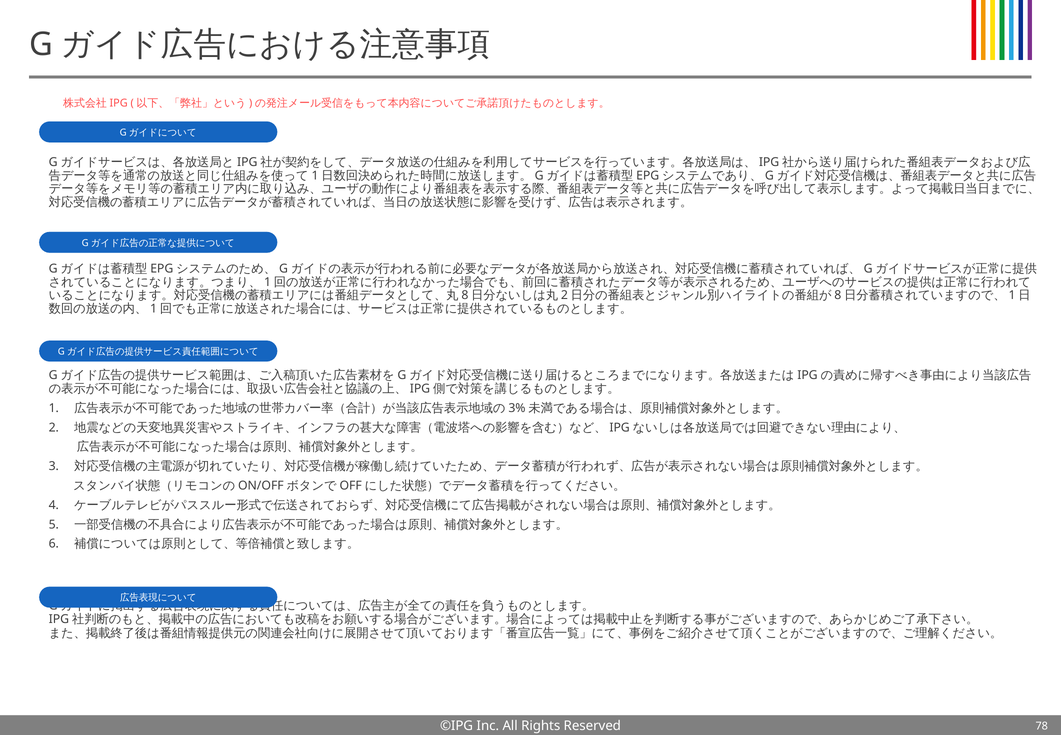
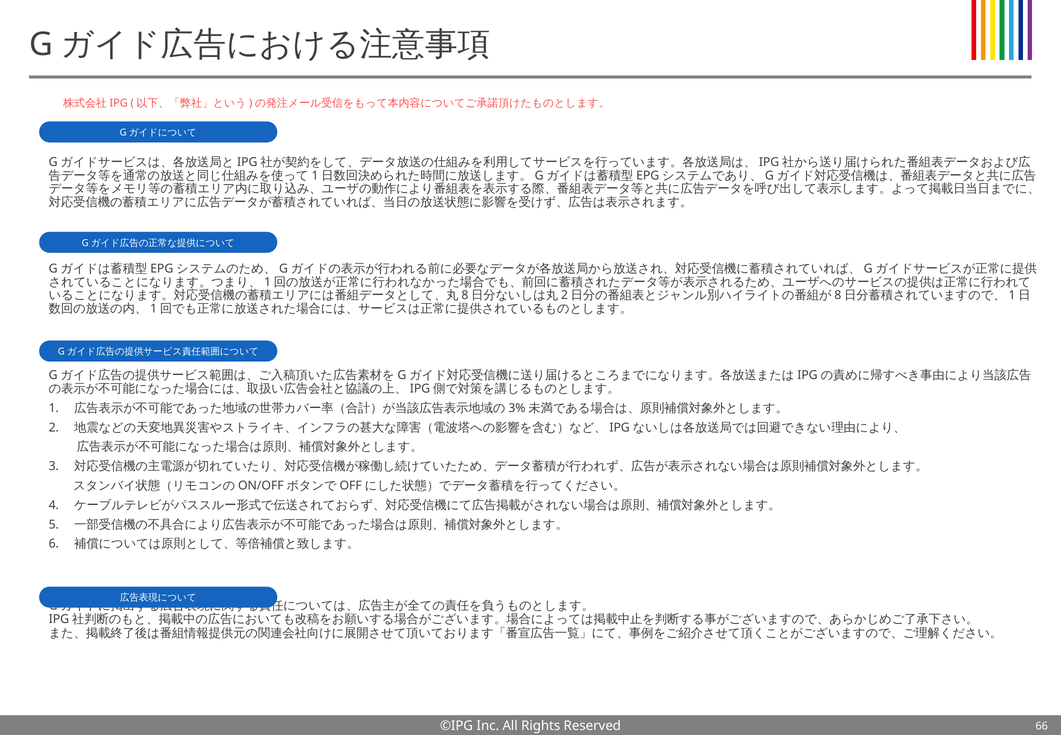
78: 78 -> 66
